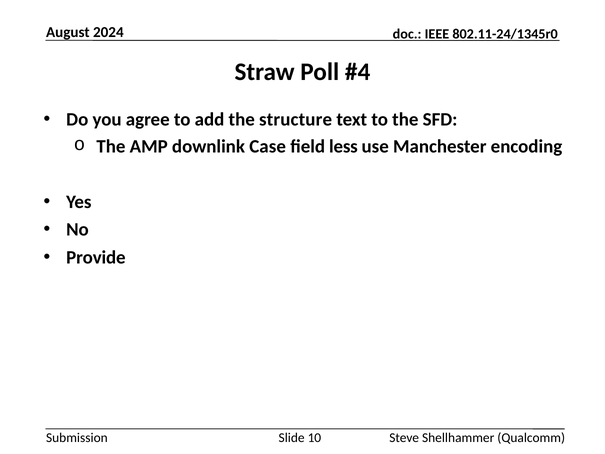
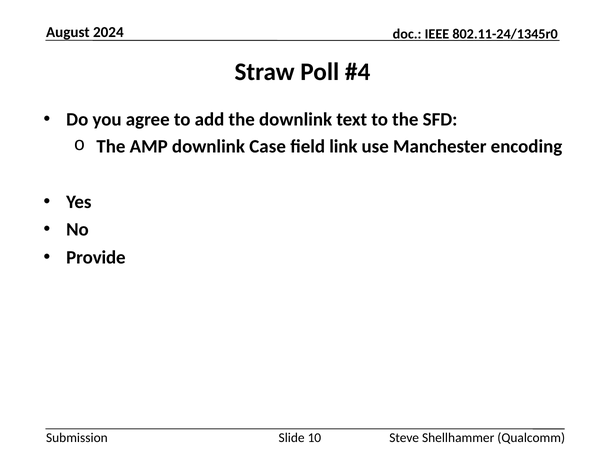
the structure: structure -> downlink
less: less -> link
